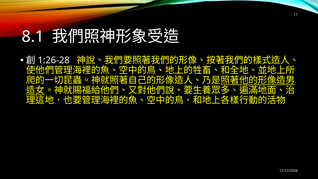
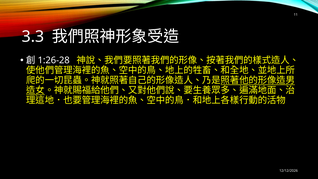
8.1: 8.1 -> 3.3
